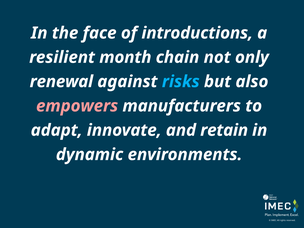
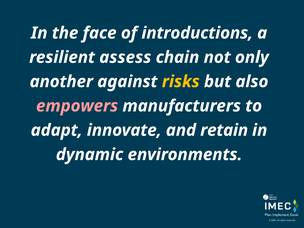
month: month -> assess
renewal: renewal -> another
risks colour: light blue -> yellow
